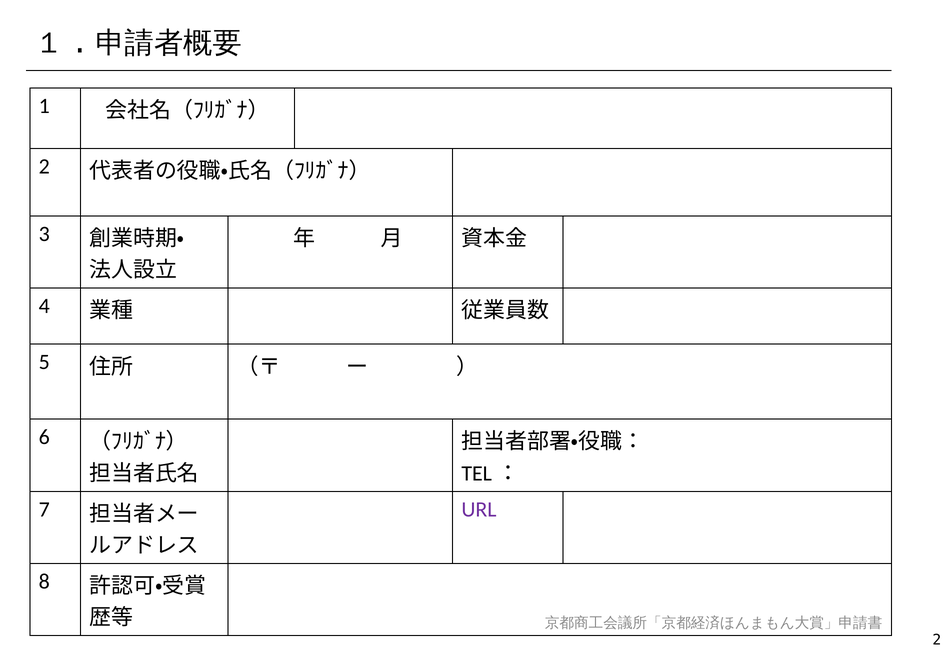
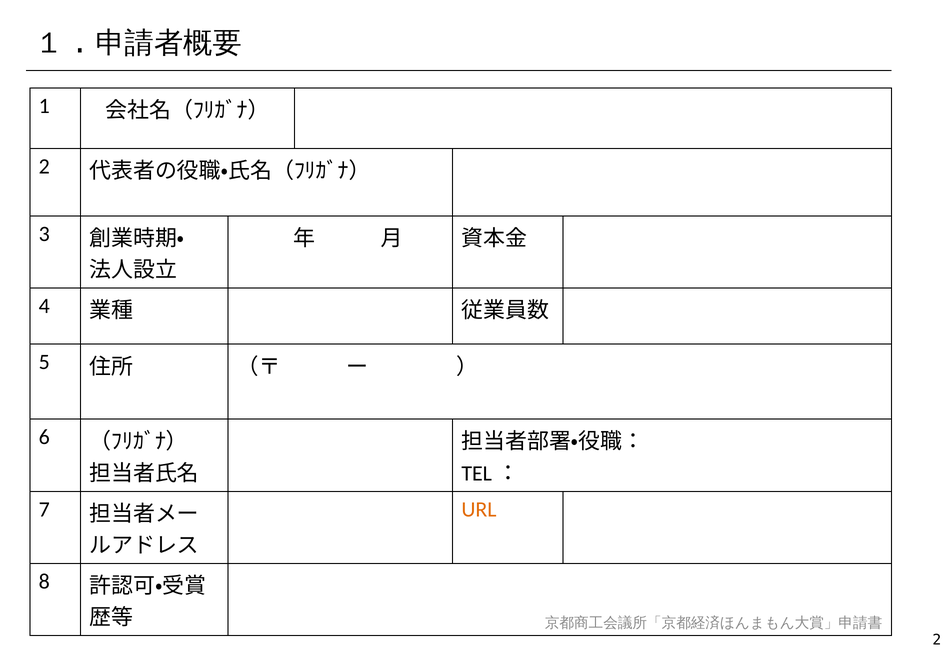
URL colour: purple -> orange
